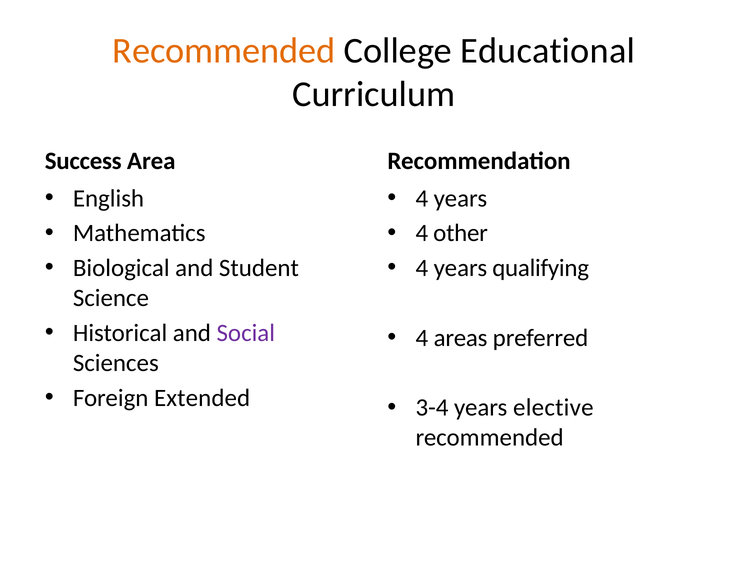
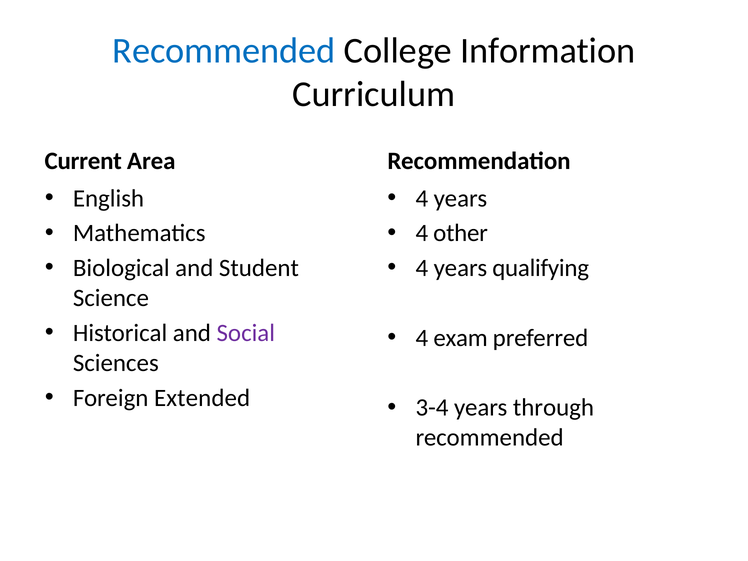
Recommended at (224, 51) colour: orange -> blue
Educational: Educational -> Information
Success: Success -> Current
areas: areas -> exam
elective: elective -> through
